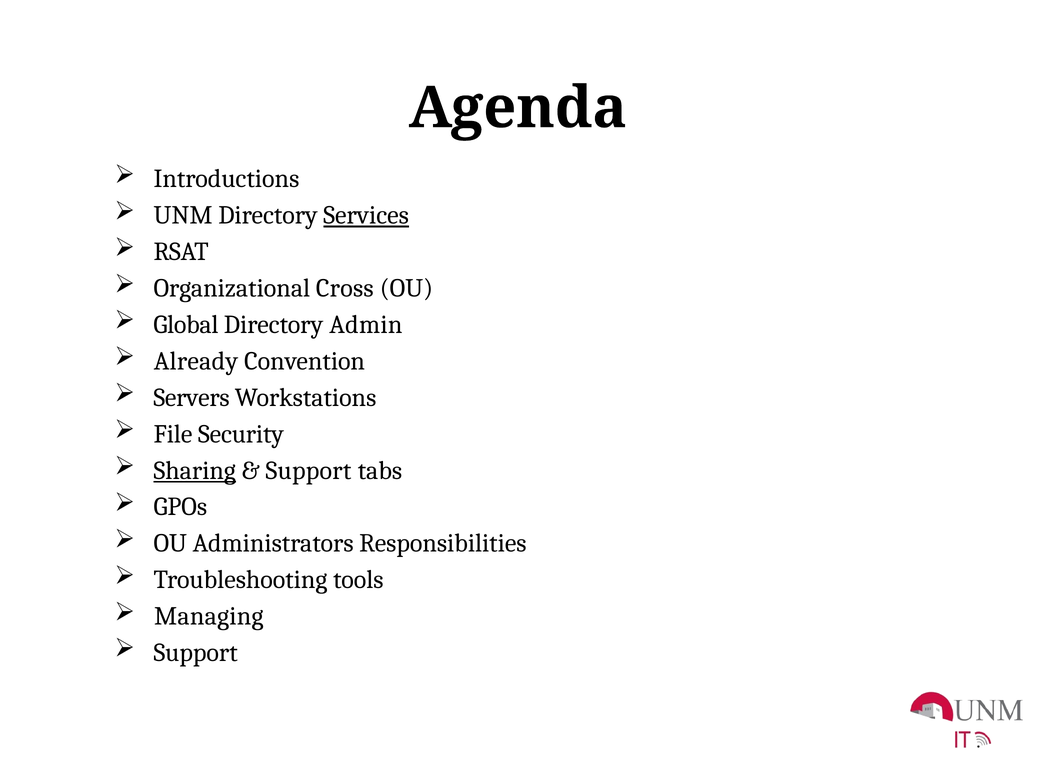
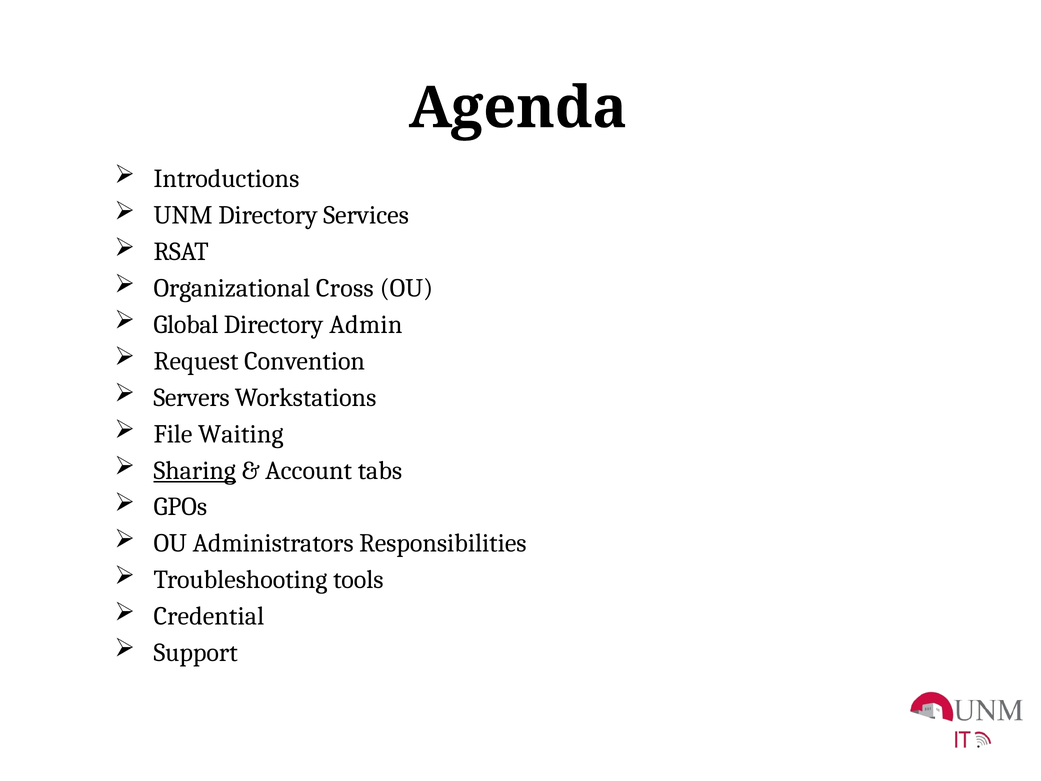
Services underline: present -> none
Already: Already -> Request
Security: Security -> Waiting
Support at (308, 470): Support -> Account
Managing: Managing -> Credential
